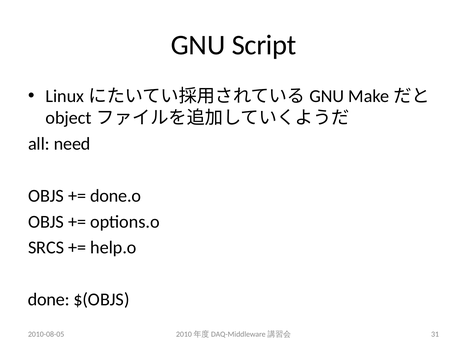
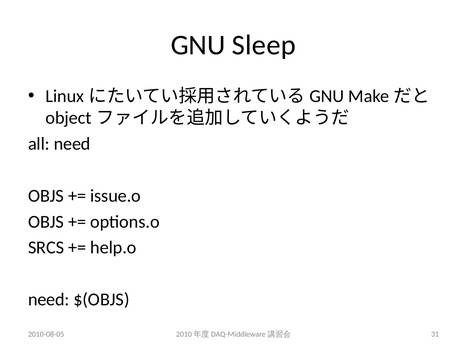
Script: Script -> Sleep
done.o: done.o -> issue.o
done at (49, 300): done -> need
